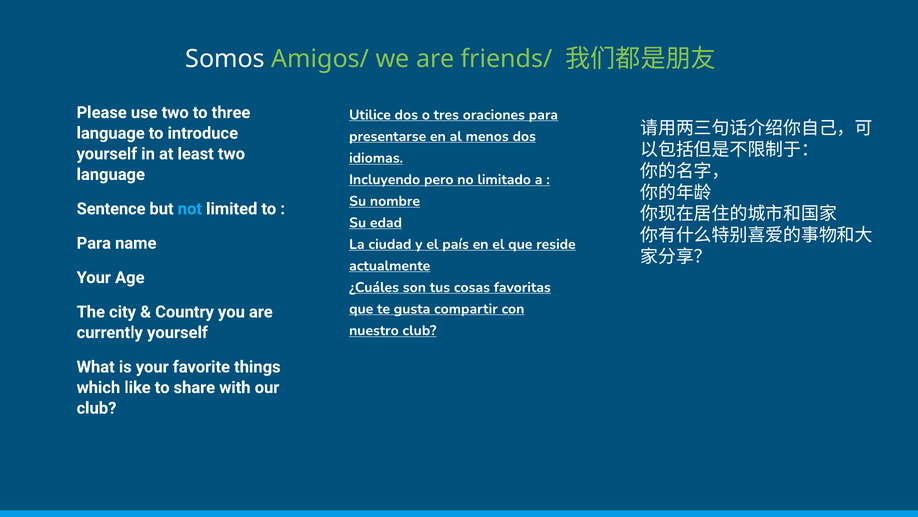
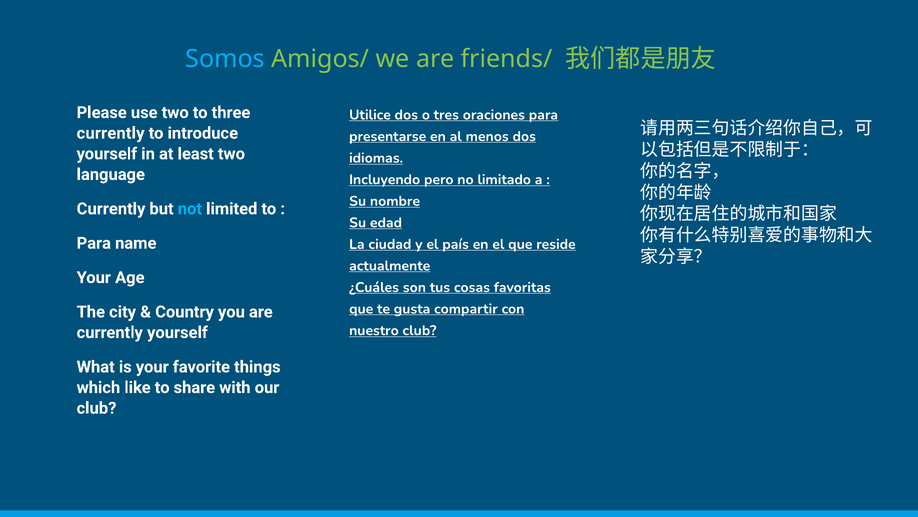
Somos colour: white -> light blue
language at (111, 133): language -> currently
Sentence at (111, 209): Sentence -> Currently
